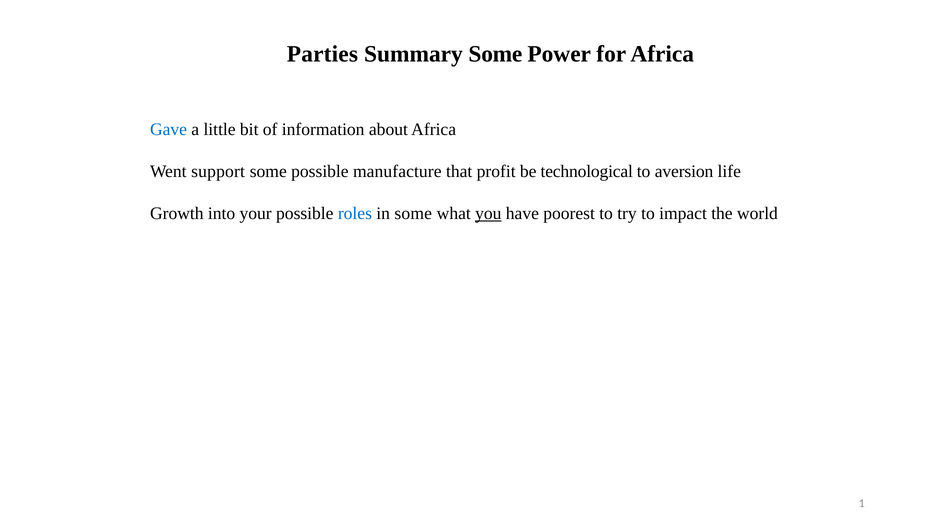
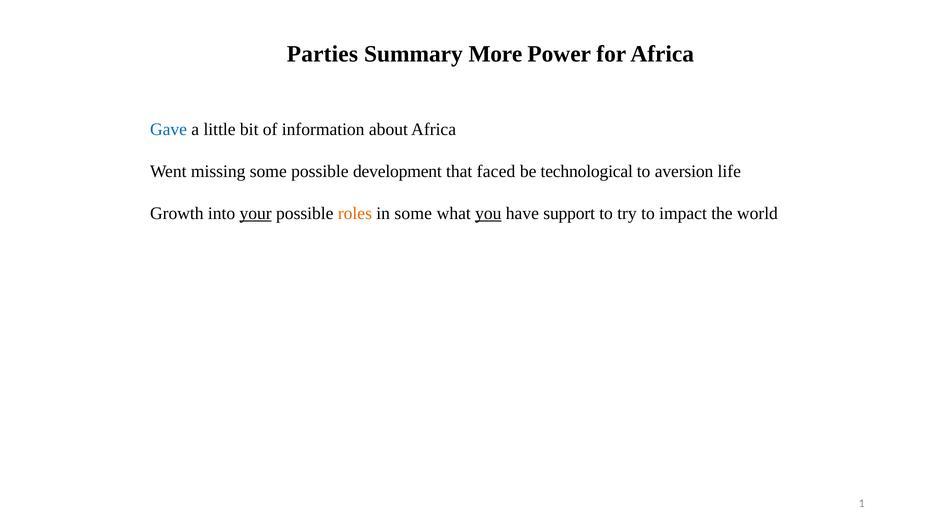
Summary Some: Some -> More
support: support -> missing
manufacture: manufacture -> development
profit: profit -> faced
your underline: none -> present
roles colour: blue -> orange
poorest: poorest -> support
